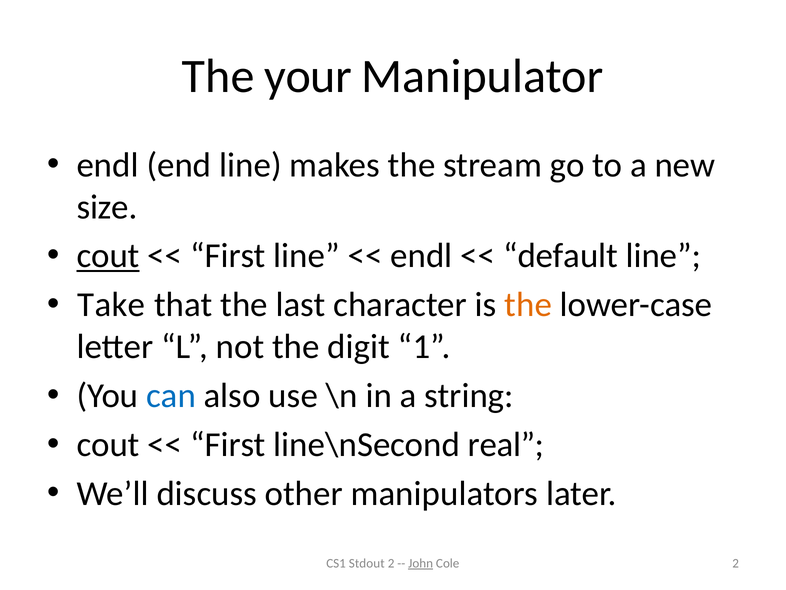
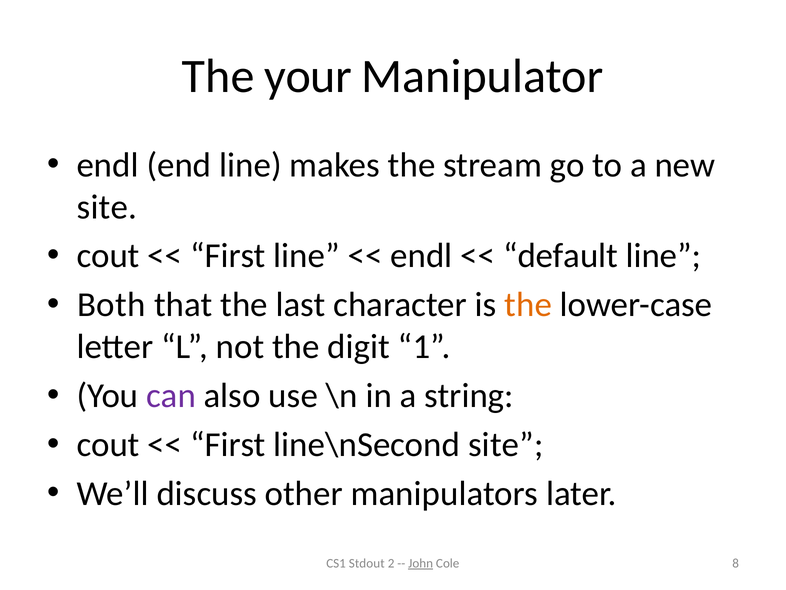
size at (107, 207): size -> site
cout at (108, 256) underline: present -> none
Take: Take -> Both
can colour: blue -> purple
line\nSecond real: real -> site
Cole 2: 2 -> 8
